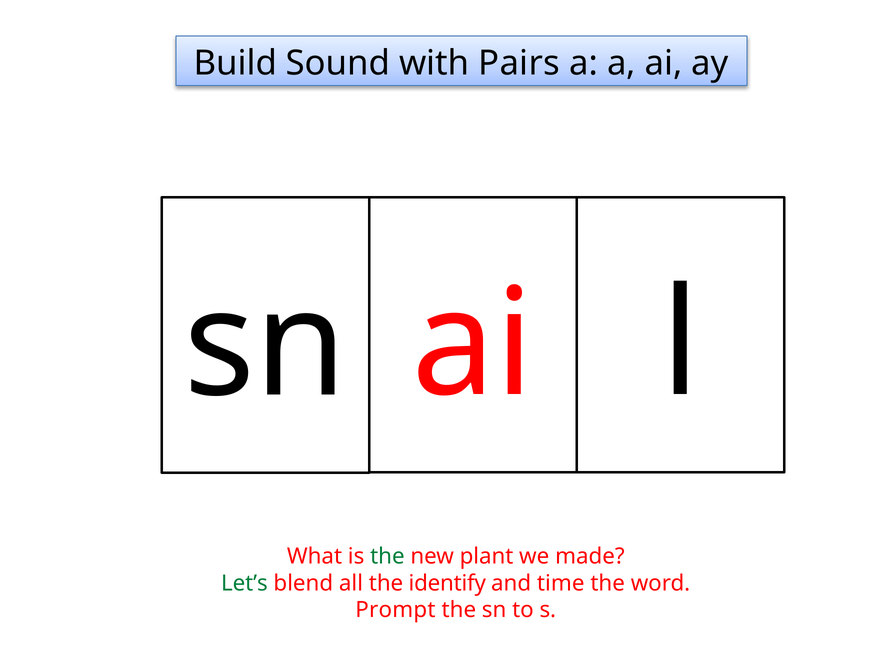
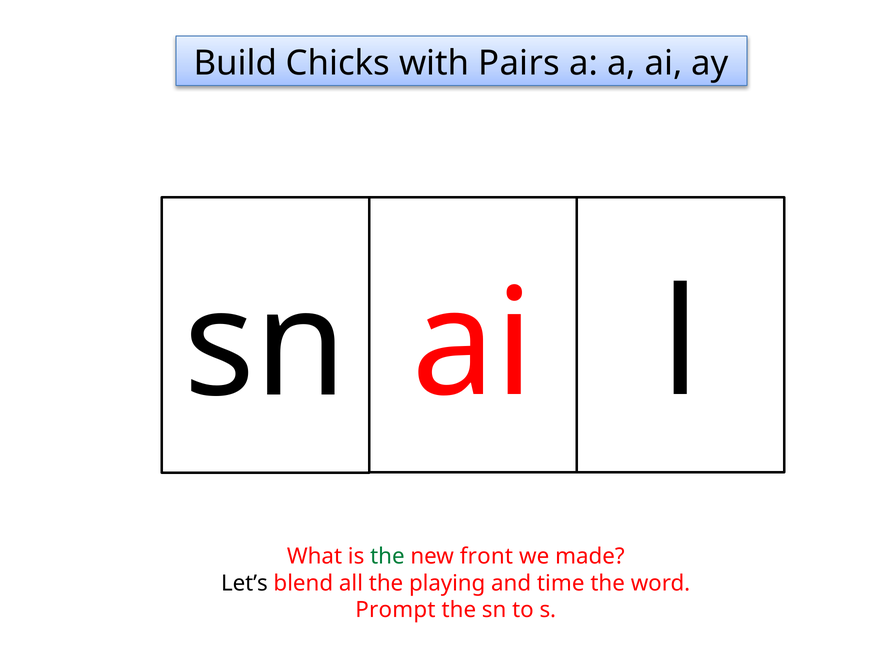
Sound: Sound -> Chicks
plant: plant -> front
Let’s colour: green -> black
identify: identify -> playing
